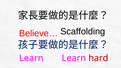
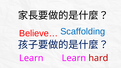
Scaffolding colour: black -> blue
